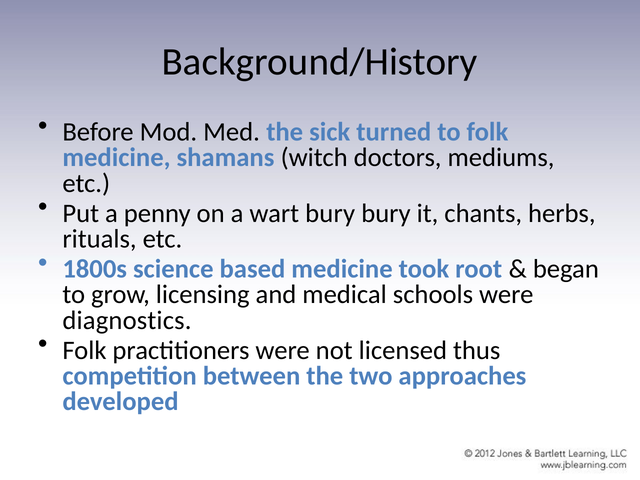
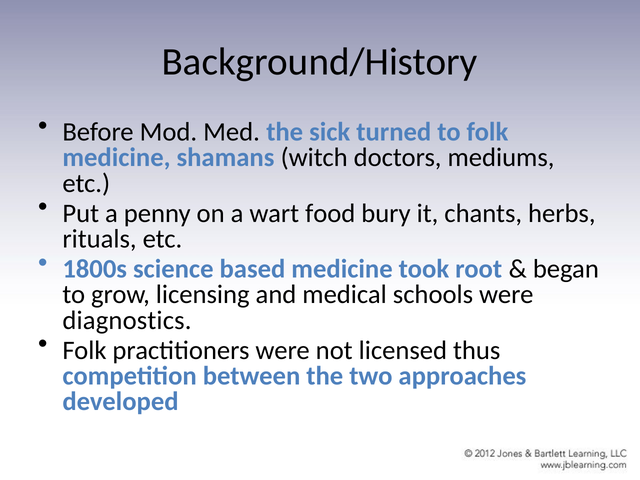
wart bury: bury -> food
